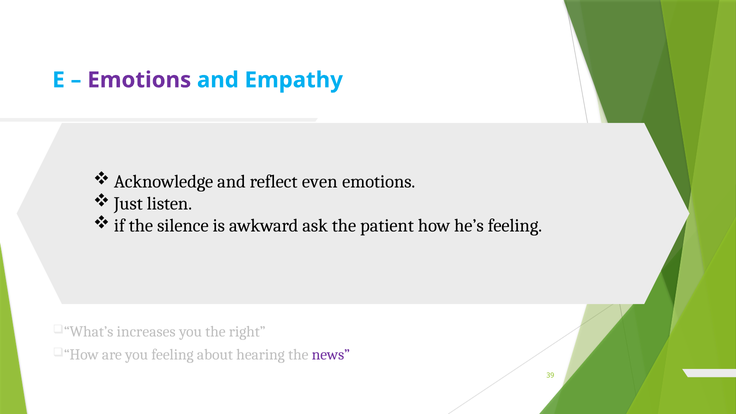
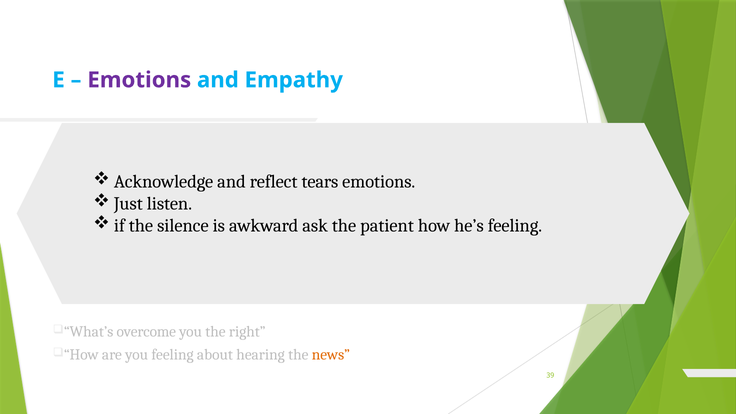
even: even -> tears
increases: increases -> overcome
news colour: purple -> orange
